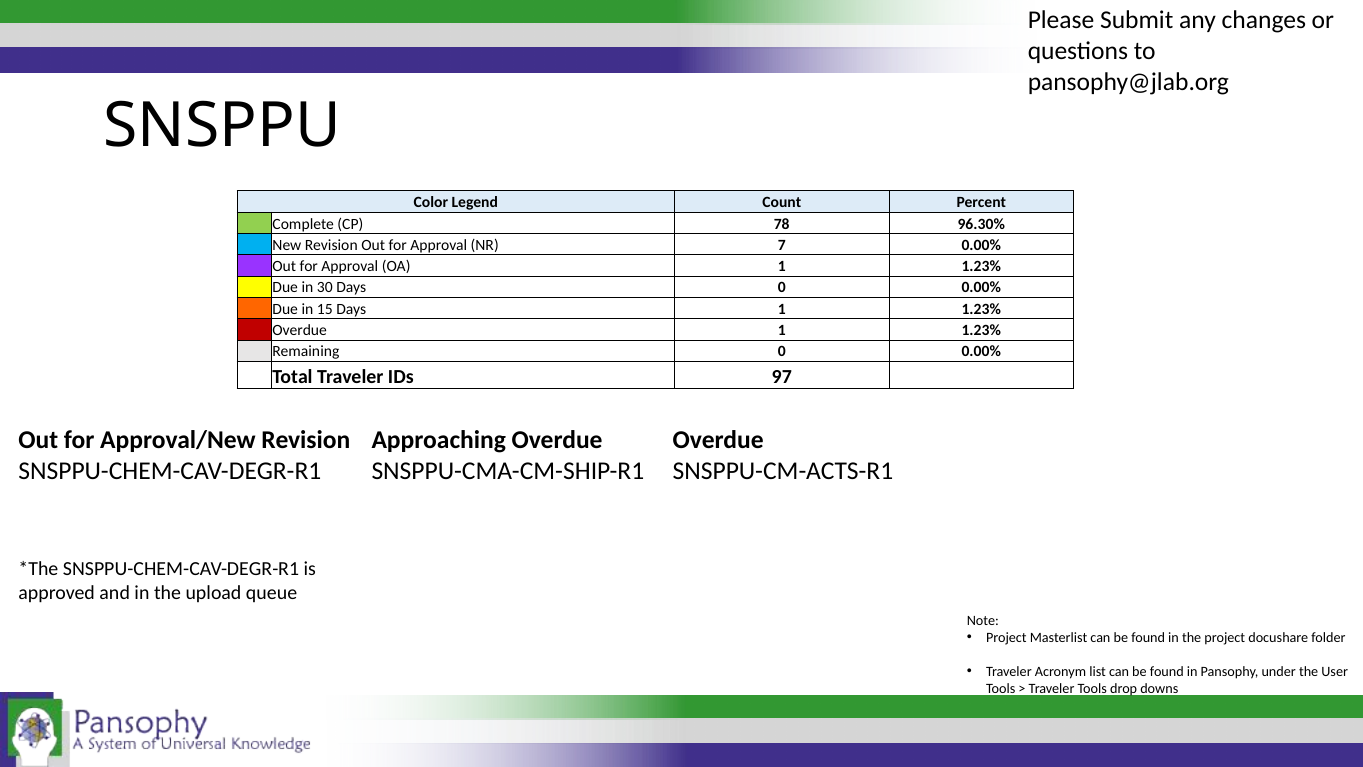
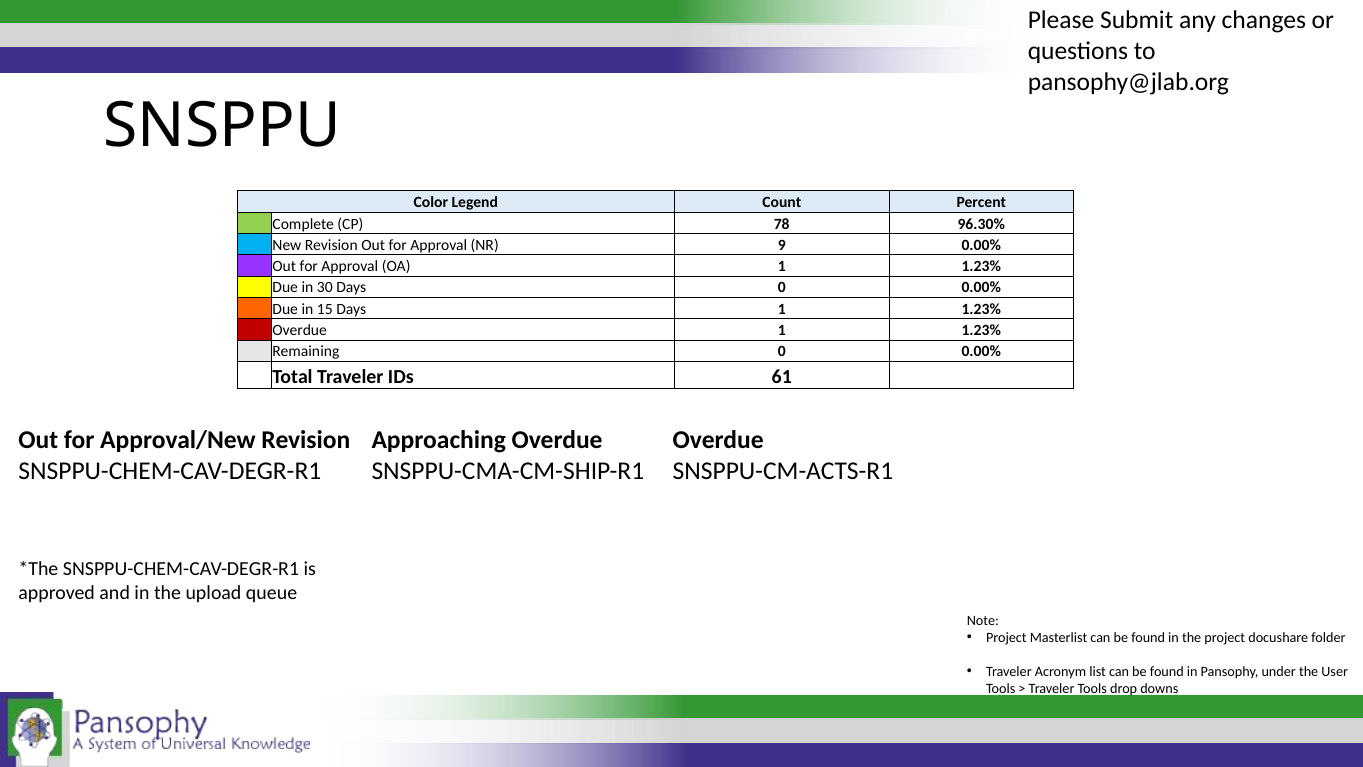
7: 7 -> 9
97: 97 -> 61
